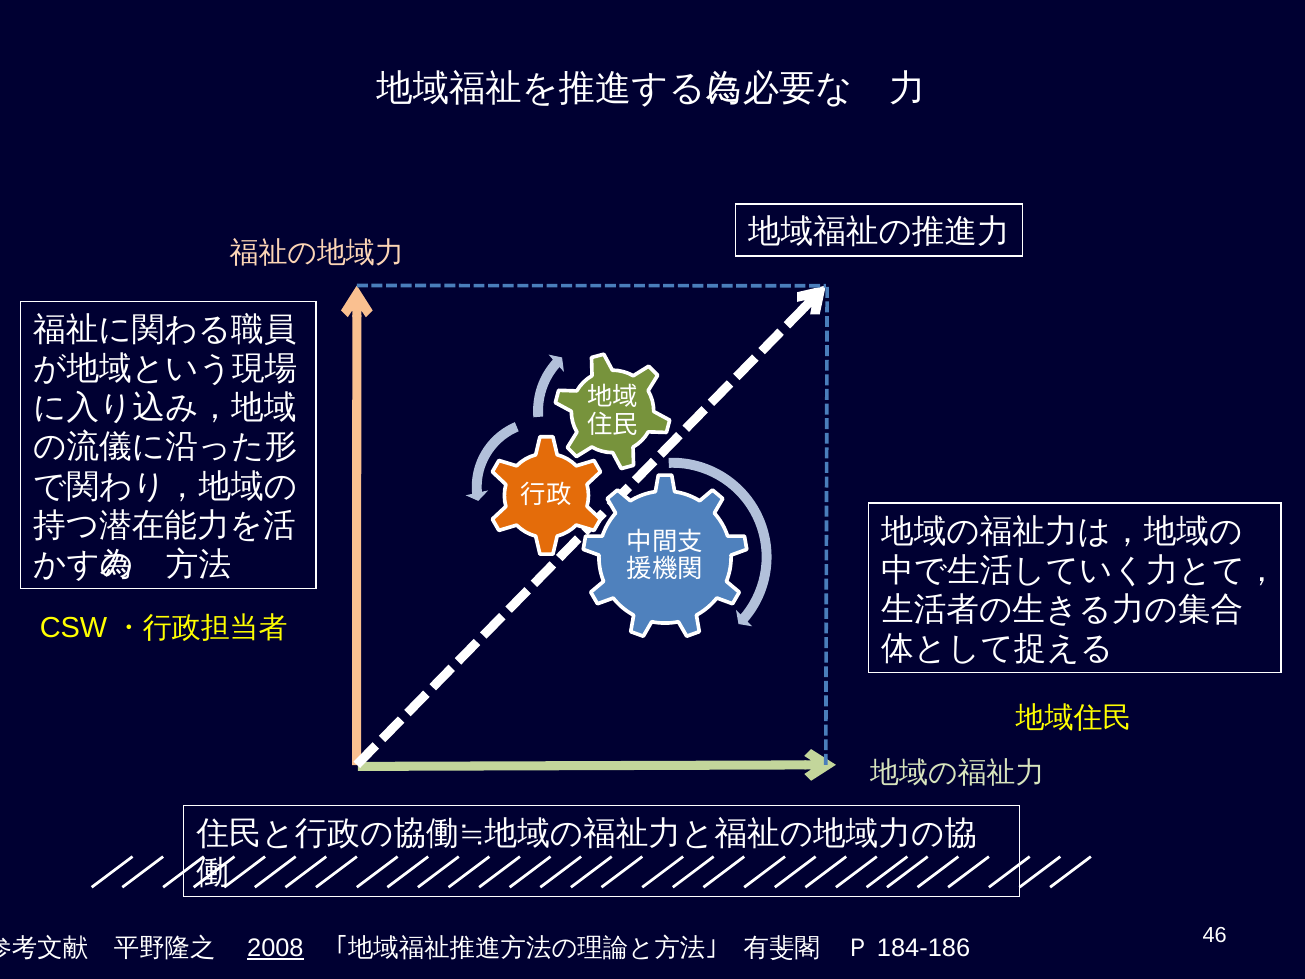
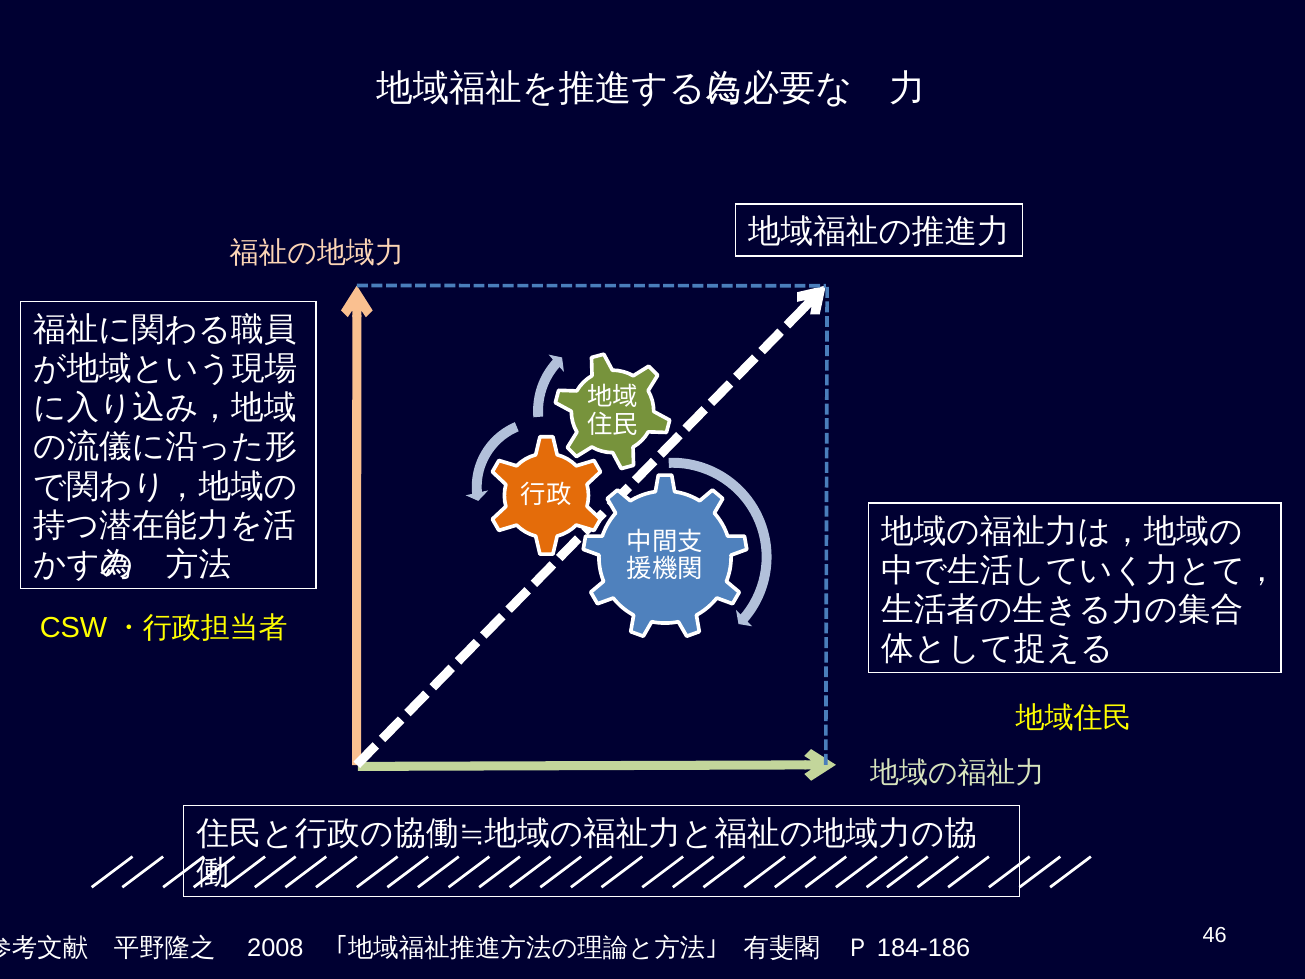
2008 underline: present -> none
